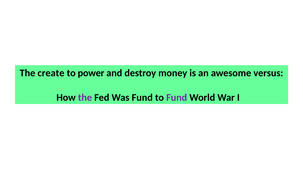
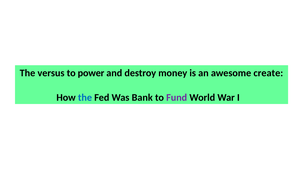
create: create -> versus
versus: versus -> create
the at (85, 97) colour: purple -> blue
Was Fund: Fund -> Bank
